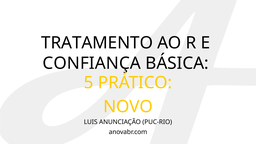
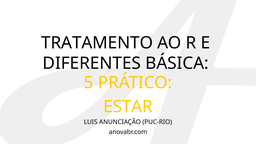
CONFIANÇA: CONFIANÇA -> DIFERENTES
NOVO: NOVO -> ESTAR
